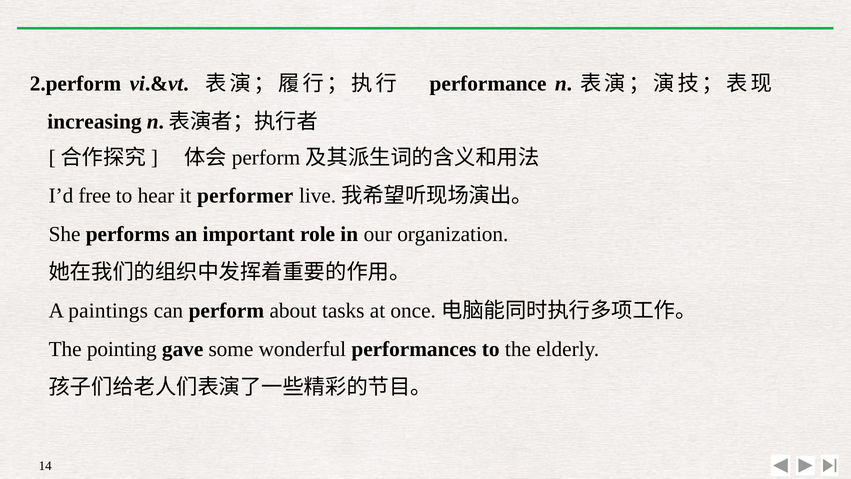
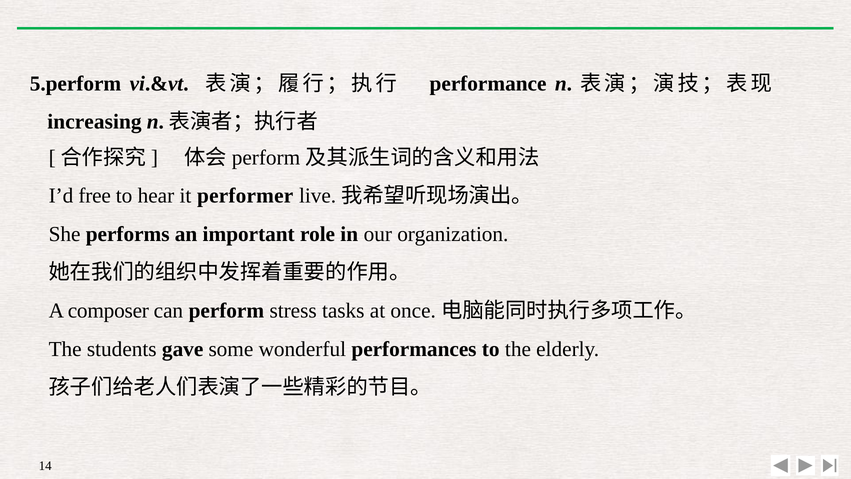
2.perform: 2.perform -> 5.perform
paintings: paintings -> composer
about: about -> stress
pointing: pointing -> students
